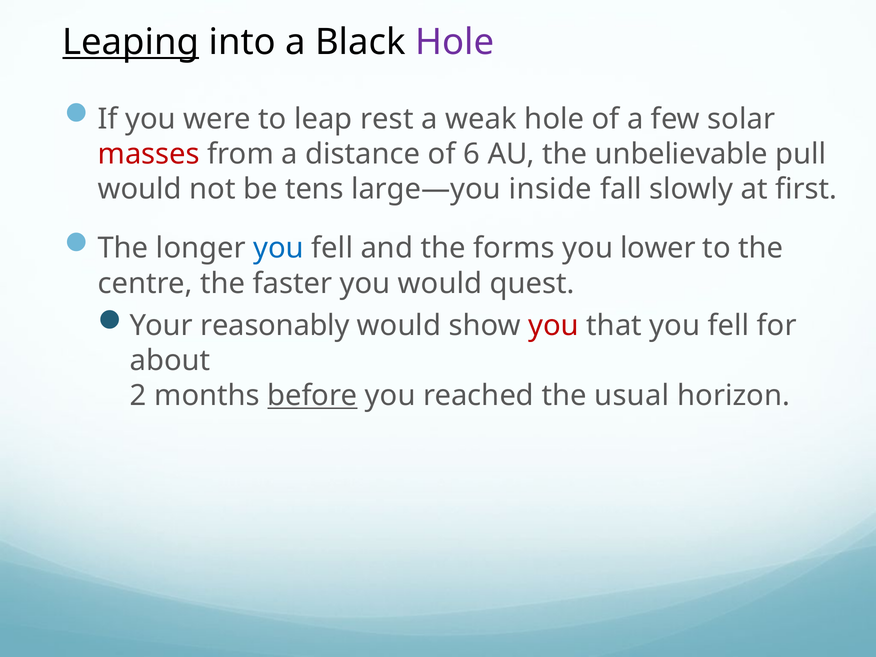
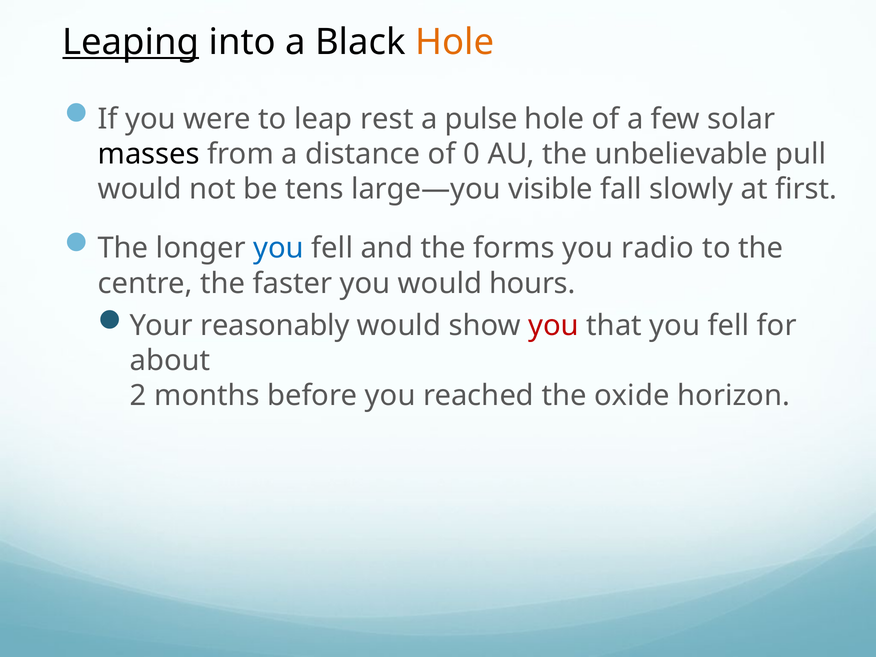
Hole at (455, 42) colour: purple -> orange
weak: weak -> pulse
masses colour: red -> black
6: 6 -> 0
inside: inside -> visible
lower: lower -> radio
quest: quest -> hours
before underline: present -> none
usual: usual -> oxide
